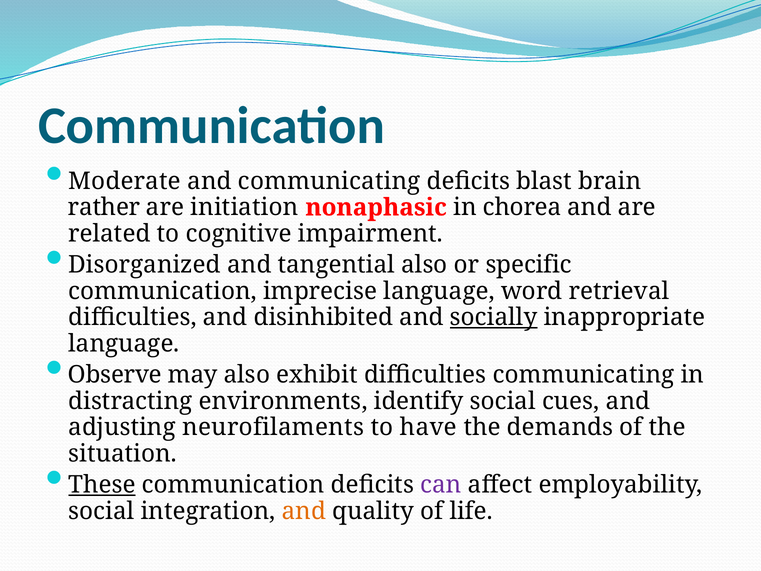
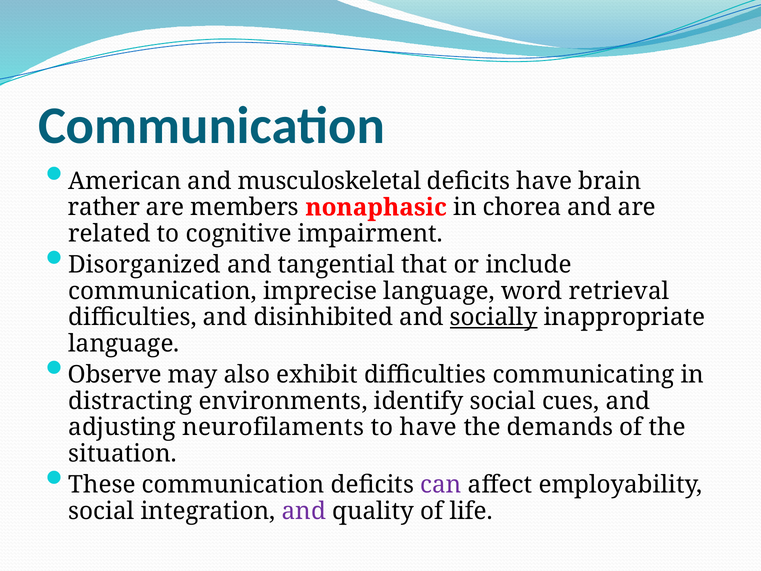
Moderate: Moderate -> American
and communicating: communicating -> musculoskeletal
deficits blast: blast -> have
initiation: initiation -> members
tangential also: also -> that
specific: specific -> include
These underline: present -> none
and at (304, 511) colour: orange -> purple
